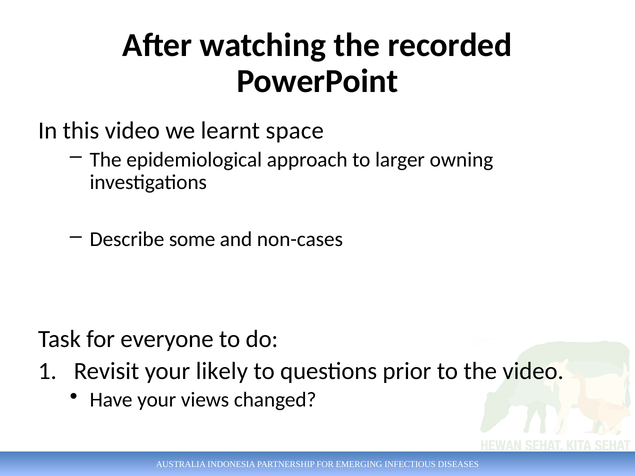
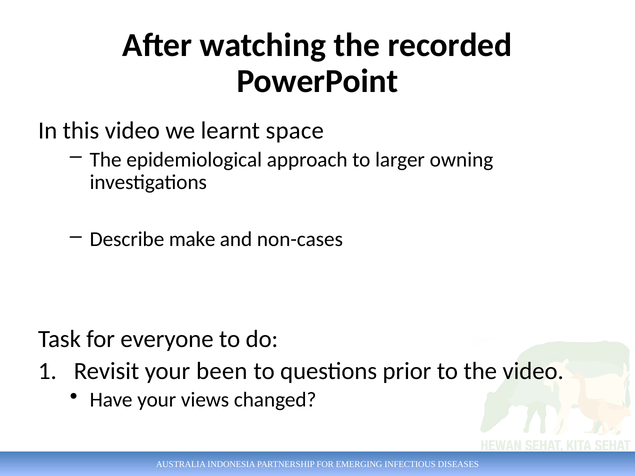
some: some -> make
likely: likely -> been
